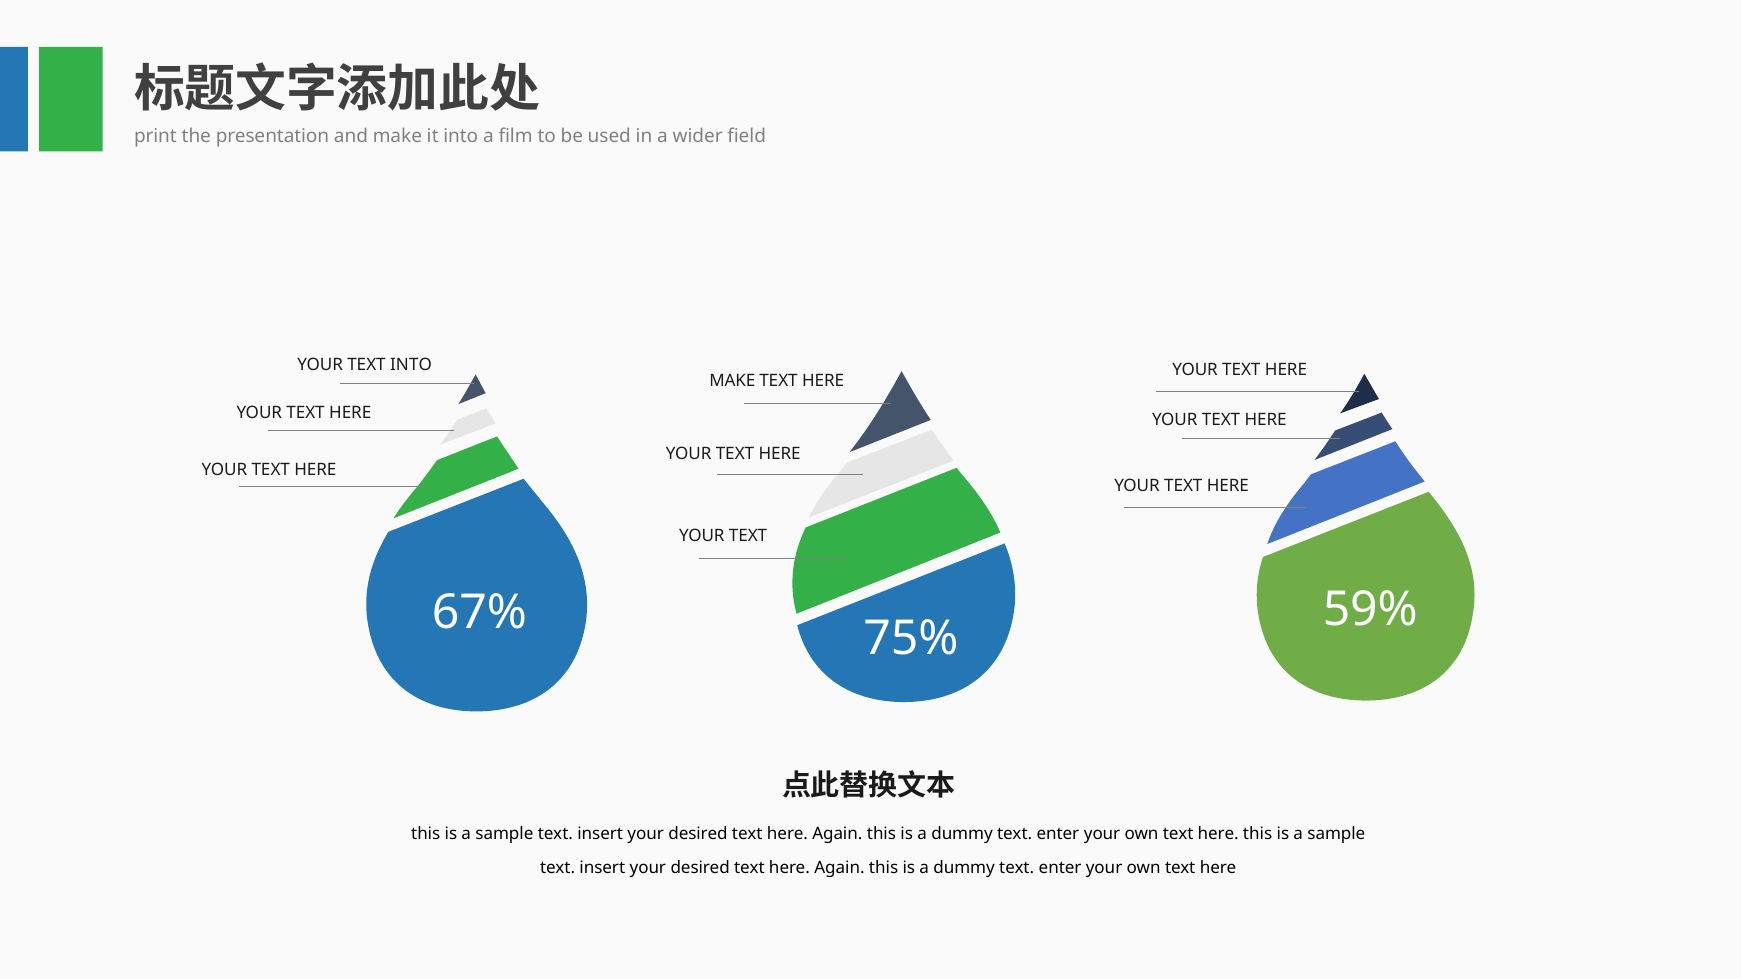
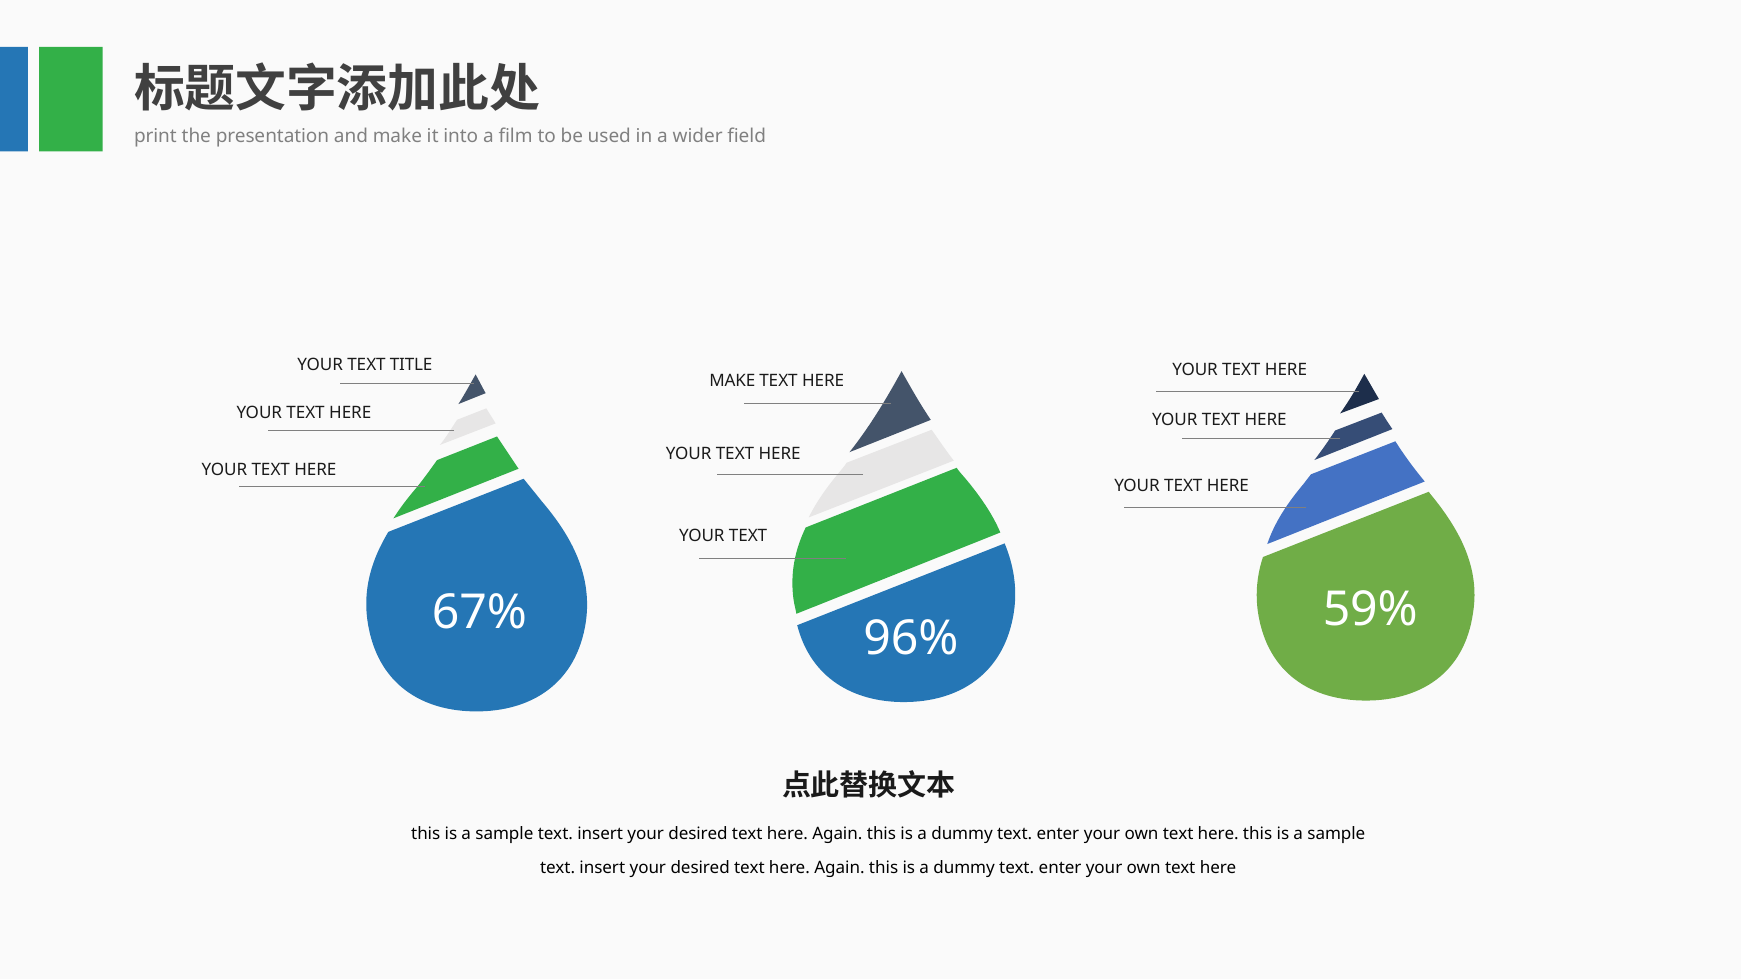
TEXT INTO: INTO -> TITLE
75%: 75% -> 96%
